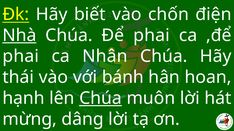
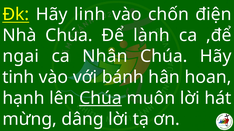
biết: biết -> linh
Nhà underline: present -> none
Để phai: phai -> lành
phai at (21, 57): phai -> ngai
thái: thái -> tinh
